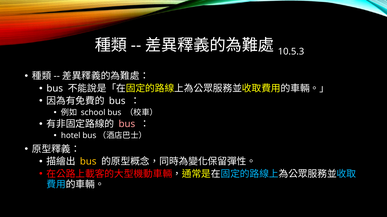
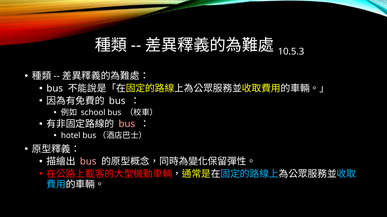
bus at (88, 162) colour: yellow -> pink
